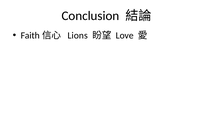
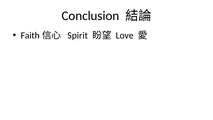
Lions: Lions -> Spirit
